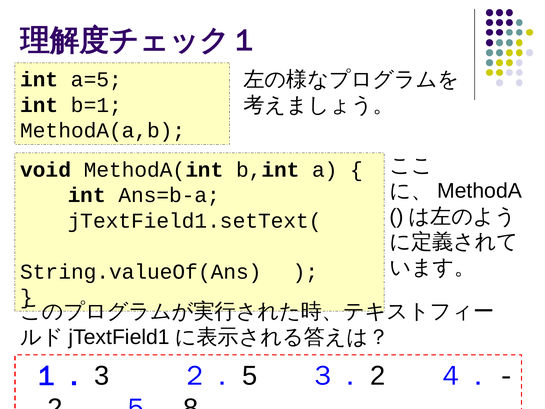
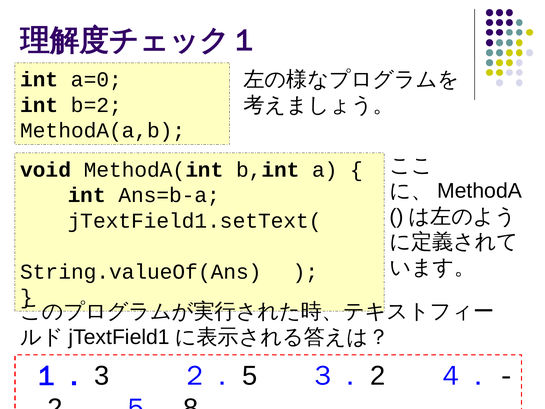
a=5: a=5 -> a=0
b=1: b=1 -> b=2
